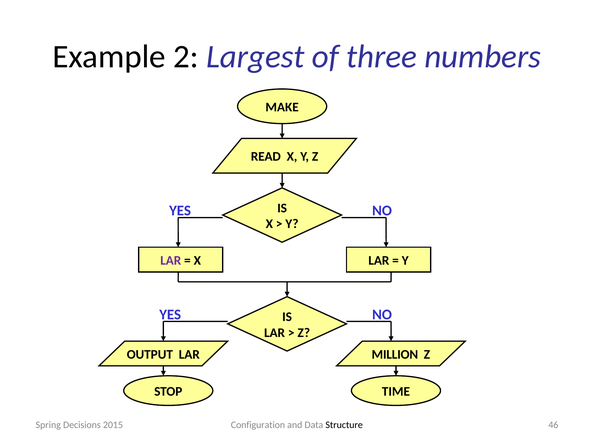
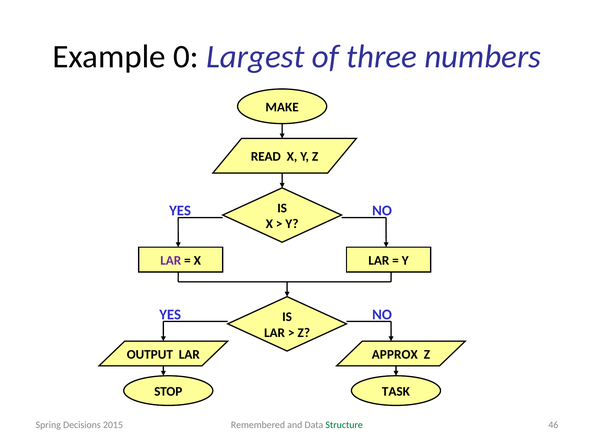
2: 2 -> 0
MILLION: MILLION -> APPROX
TIME: TIME -> TASK
Configuration: Configuration -> Remembered
Structure colour: black -> green
